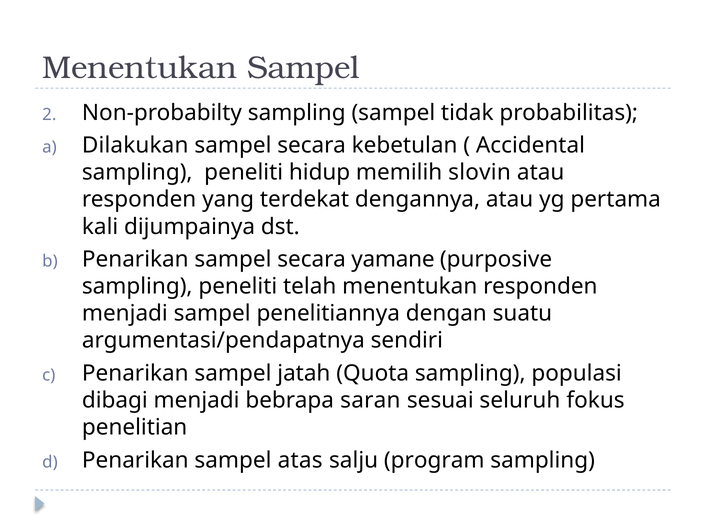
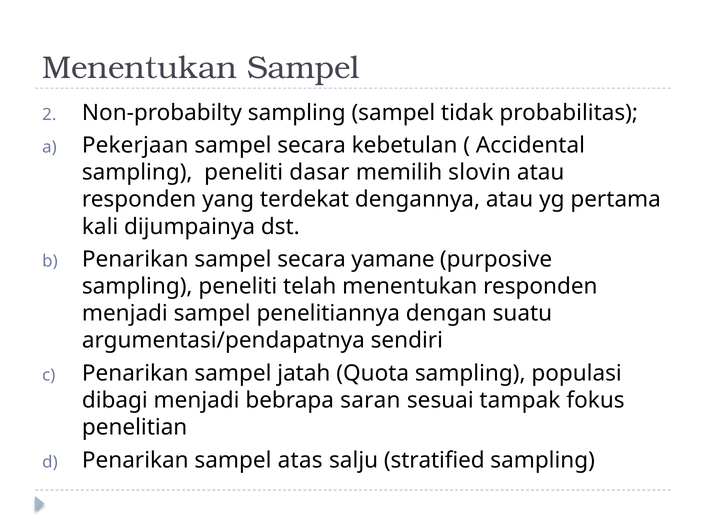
Dilakukan: Dilakukan -> Pekerjaan
hidup: hidup -> dasar
seluruh: seluruh -> tampak
program: program -> stratified
